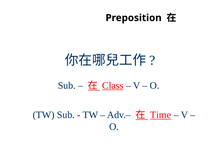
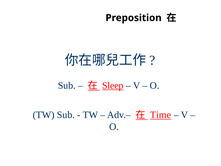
Class: Class -> Sleep
